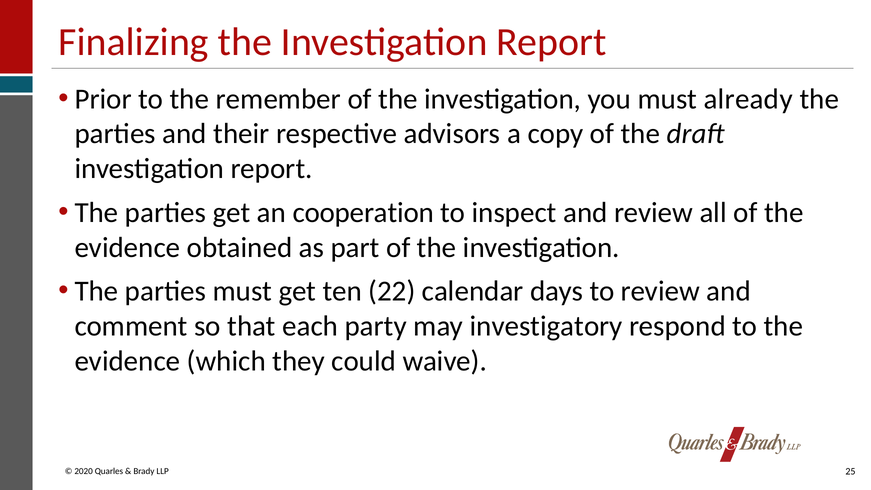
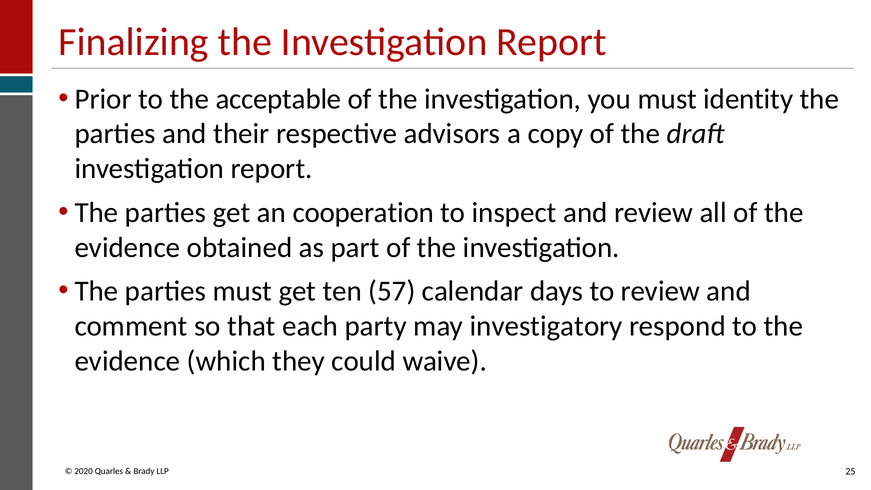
remember: remember -> acceptable
already: already -> identity
22: 22 -> 57
